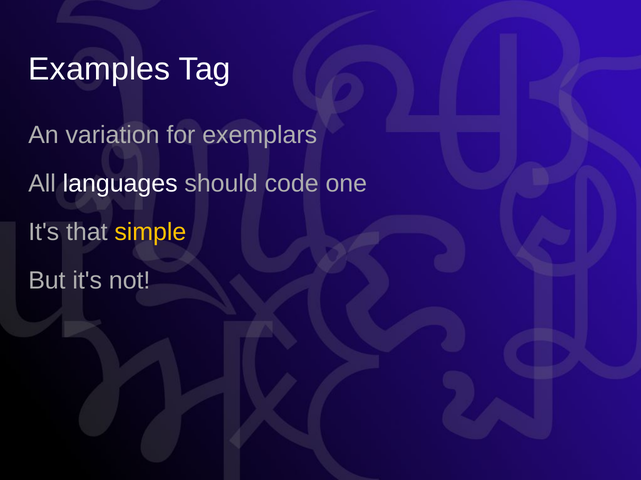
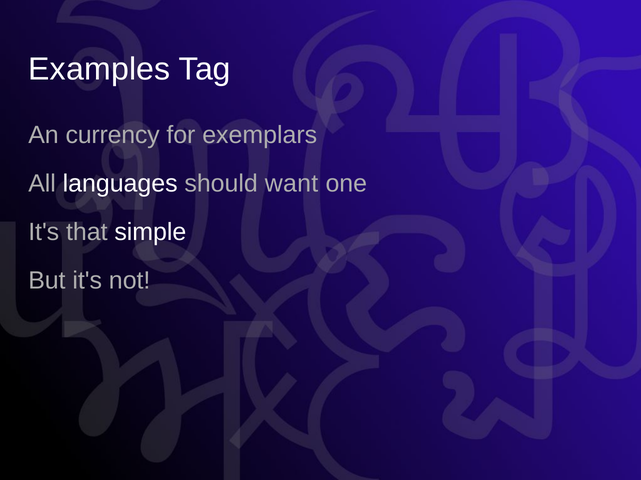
variation: variation -> currency
code: code -> want
simple colour: yellow -> white
